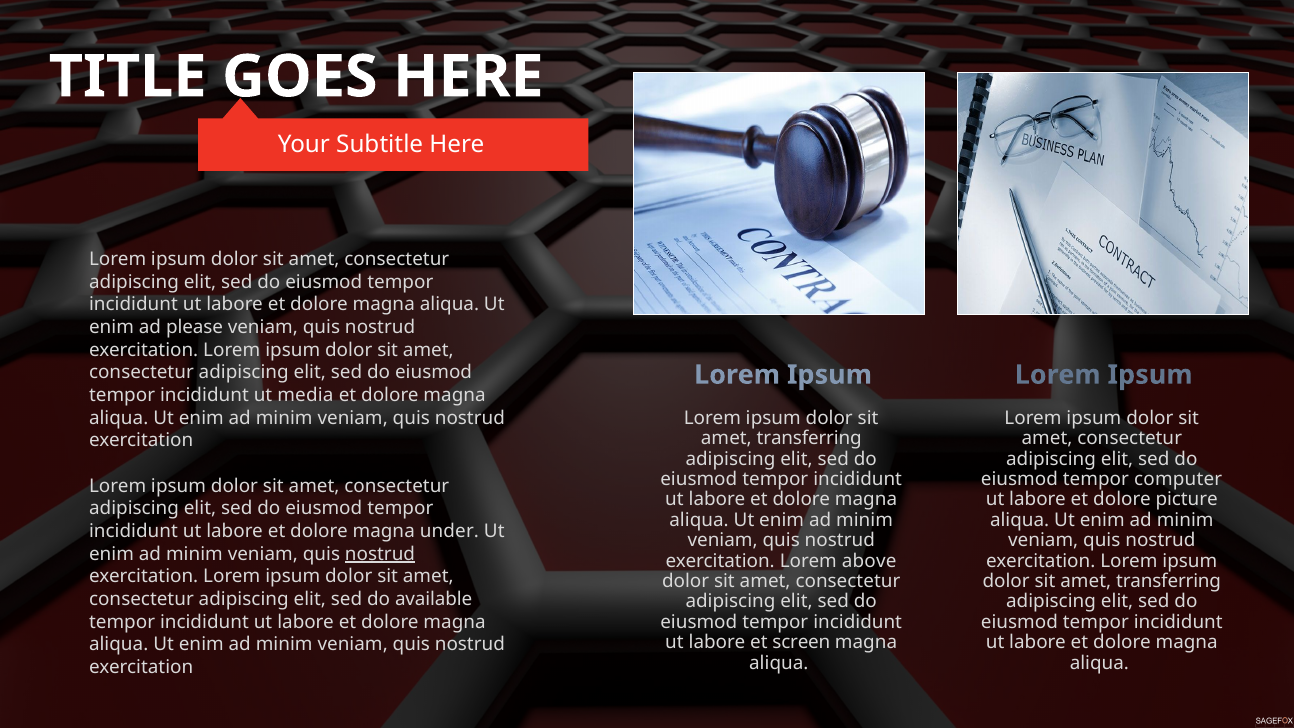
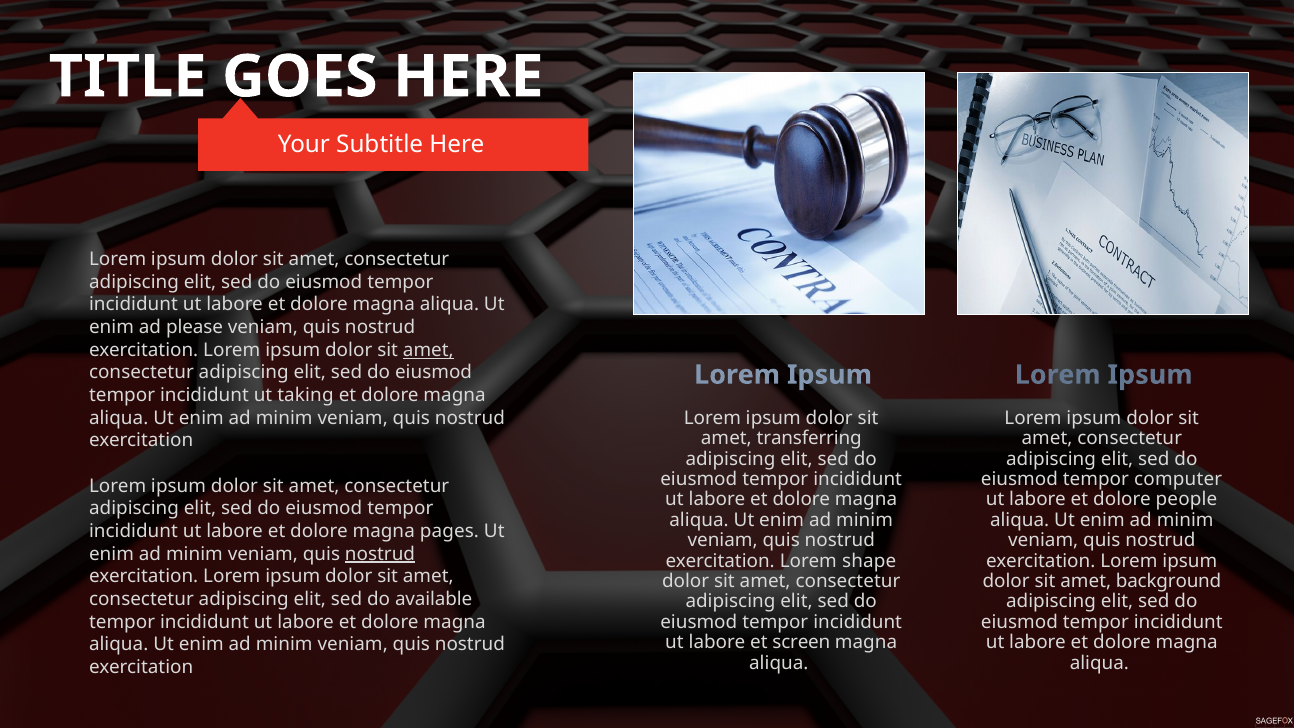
amet at (428, 350) underline: none -> present
media: media -> taking
picture: picture -> people
under: under -> pages
above: above -> shape
transferring at (1169, 581): transferring -> background
